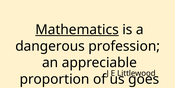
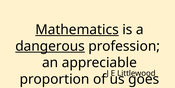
dangerous underline: none -> present
